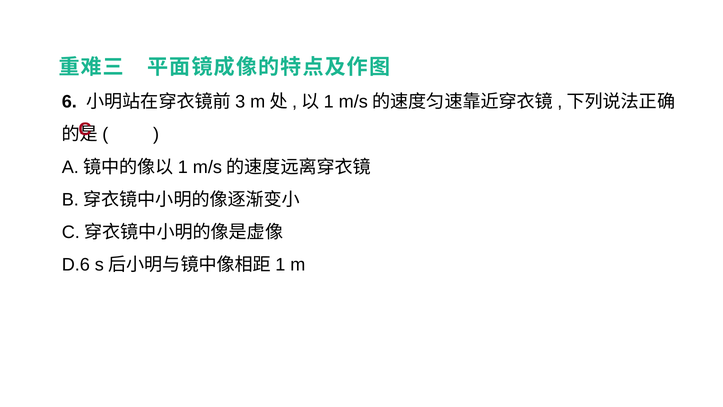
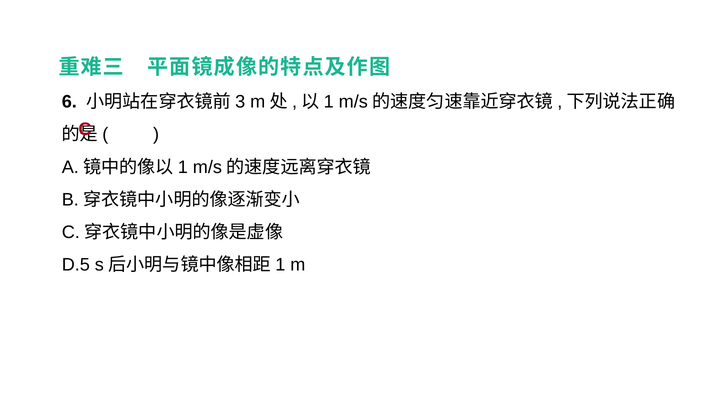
D.6: D.6 -> D.5
